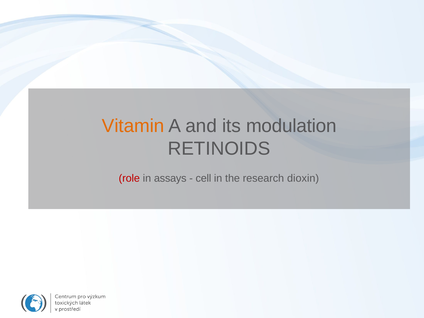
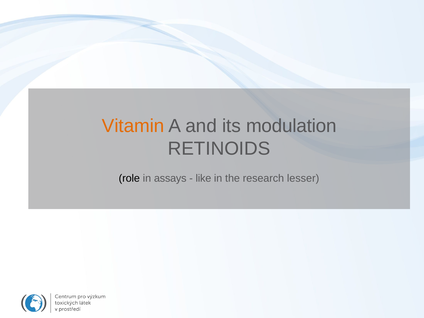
role colour: red -> black
cell: cell -> like
dioxin: dioxin -> lesser
